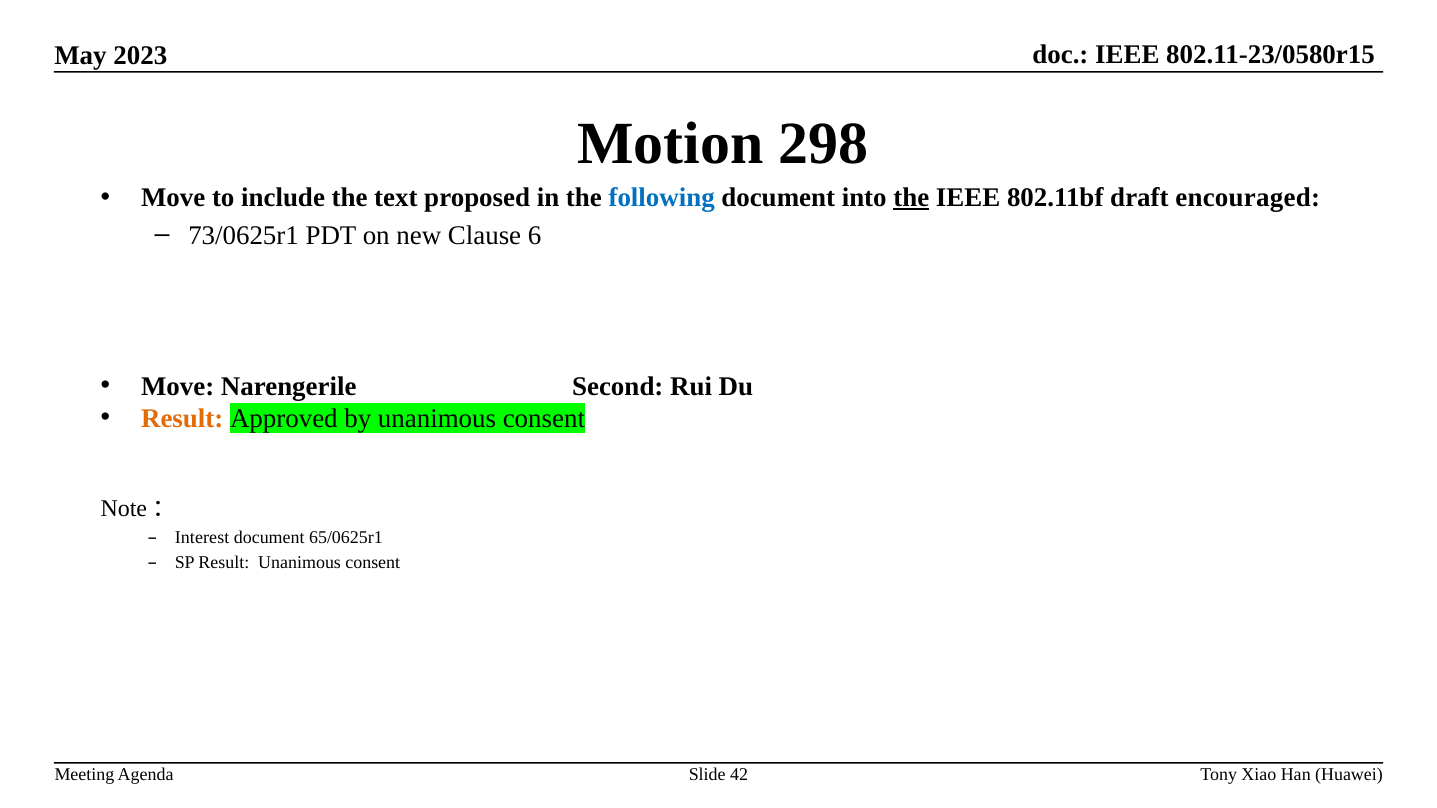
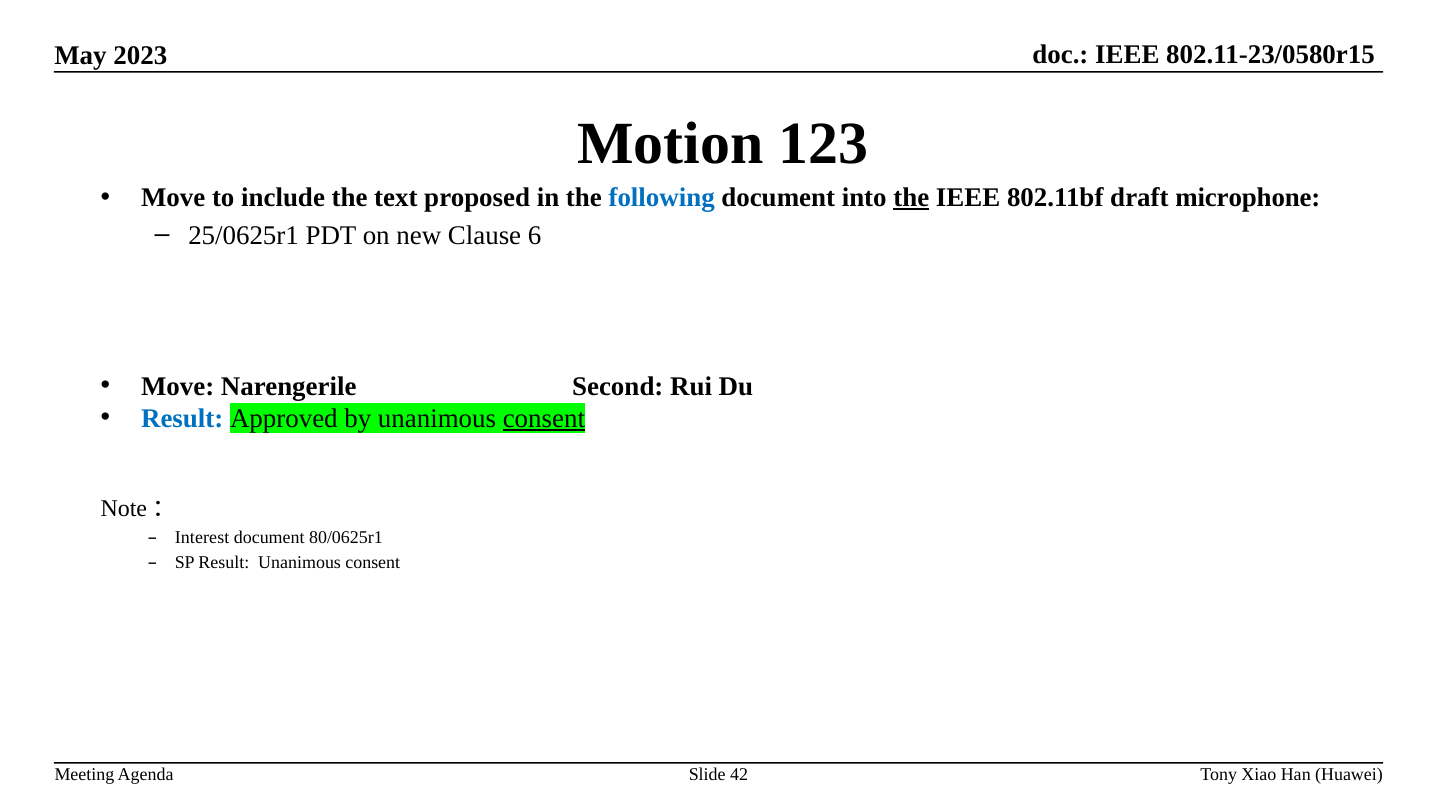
298: 298 -> 123
encouraged: encouraged -> microphone
73/0625r1: 73/0625r1 -> 25/0625r1
Result at (182, 419) colour: orange -> blue
consent at (544, 419) underline: none -> present
65/0625r1: 65/0625r1 -> 80/0625r1
